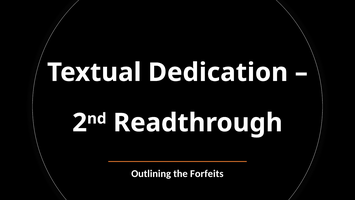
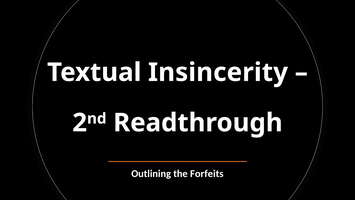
Dedication: Dedication -> Insincerity
